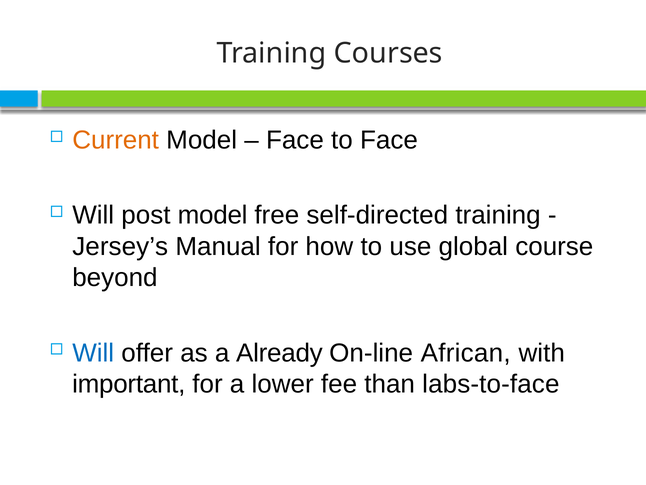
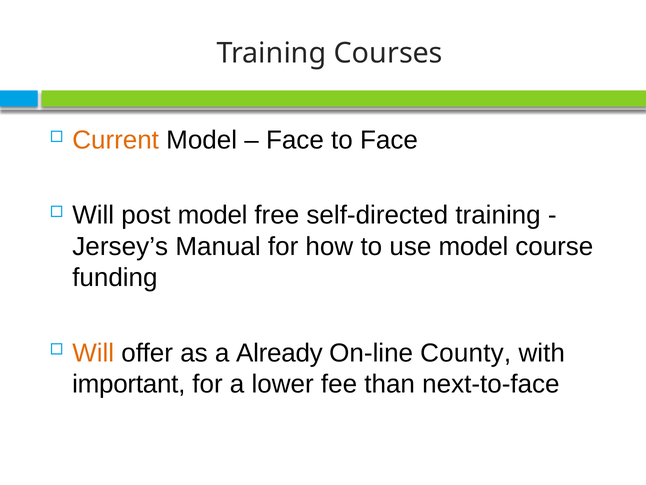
use global: global -> model
beyond: beyond -> funding
Will at (93, 353) colour: blue -> orange
African: African -> County
labs-to-face: labs-to-face -> next-to-face
